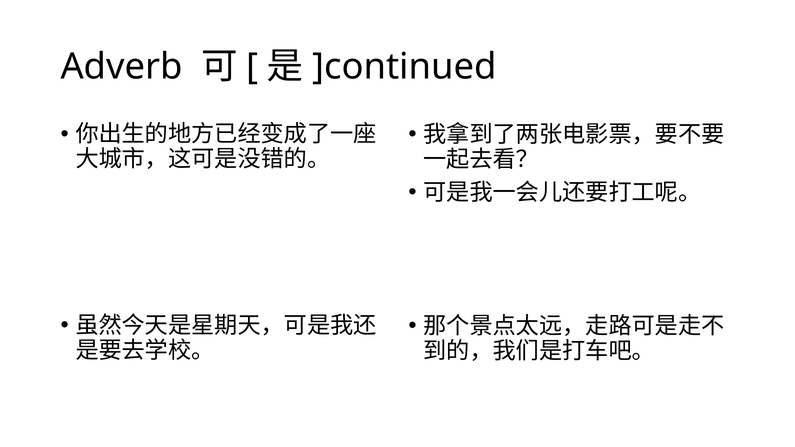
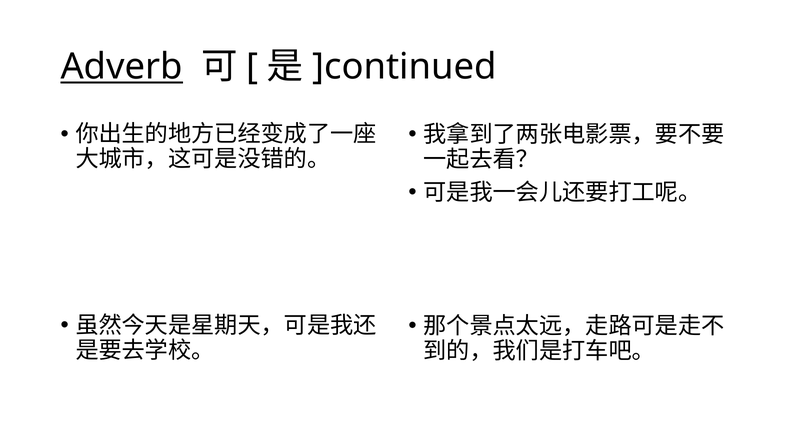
Adverb underline: none -> present
